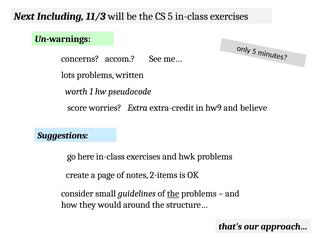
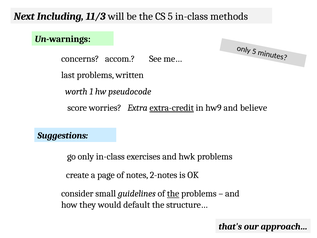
5 in-class exercises: exercises -> methods
lots: lots -> last
extra-credit underline: none -> present
go here: here -> only
2-items: 2-items -> 2-notes
around: around -> default
